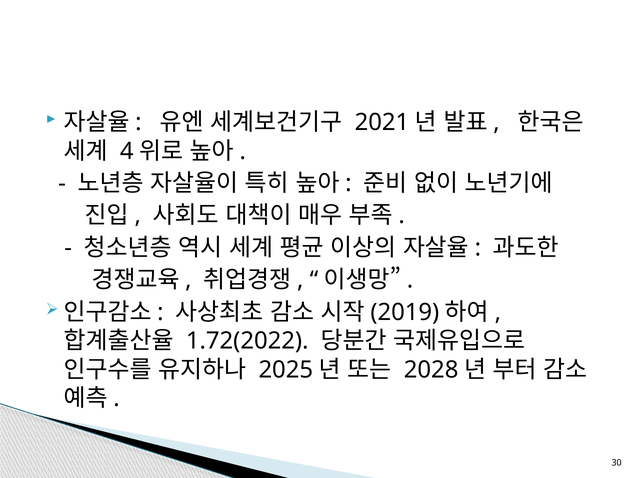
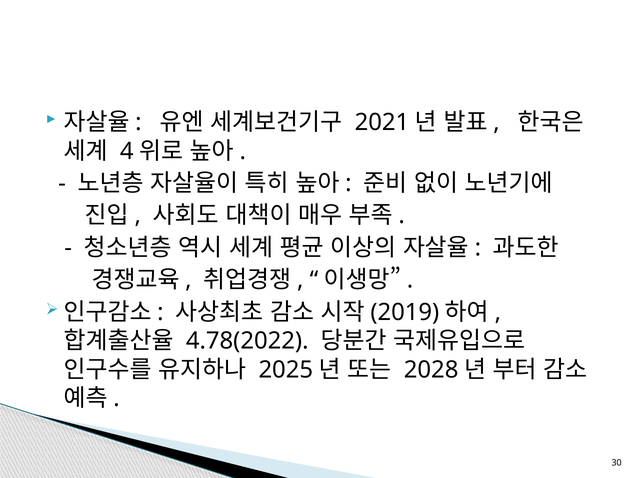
1.72(2022: 1.72(2022 -> 4.78(2022
